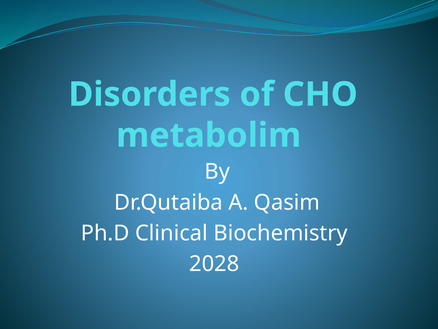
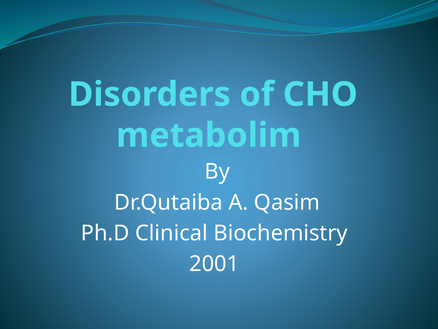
2028: 2028 -> 2001
